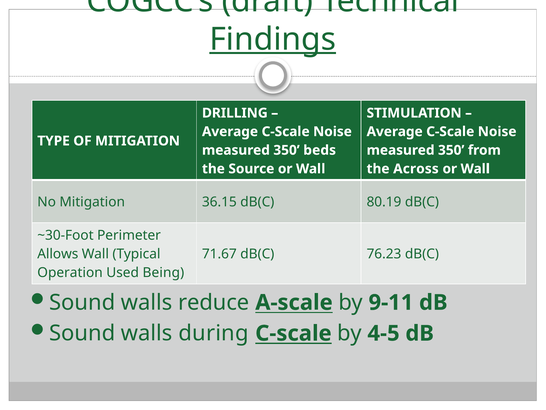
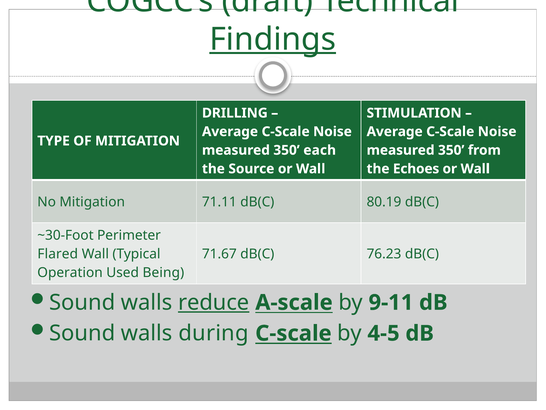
beds: beds -> each
Across: Across -> Echoes
36.15: 36.15 -> 71.11
Allows: Allows -> Flared
reduce underline: none -> present
